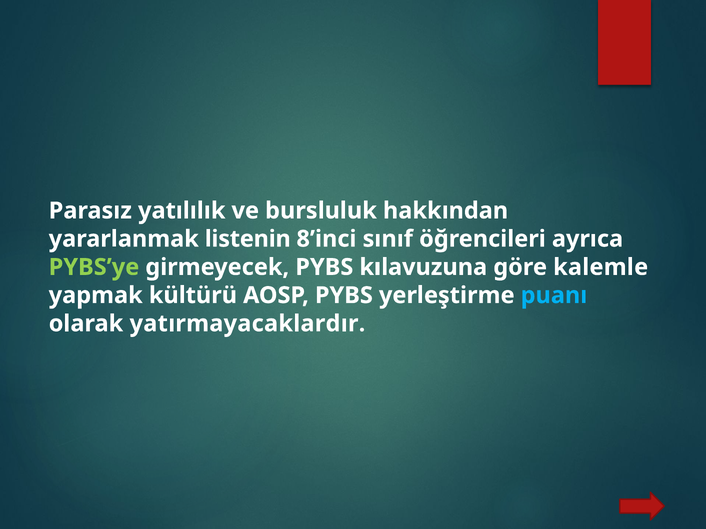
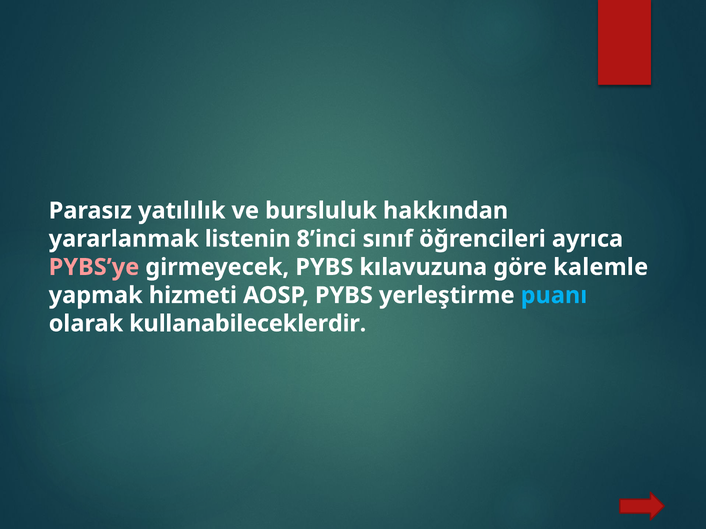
PYBS’ye colour: light green -> pink
kültürü: kültürü -> hizmeti
yatırmayacaklardır: yatırmayacaklardır -> kullanabileceklerdir
